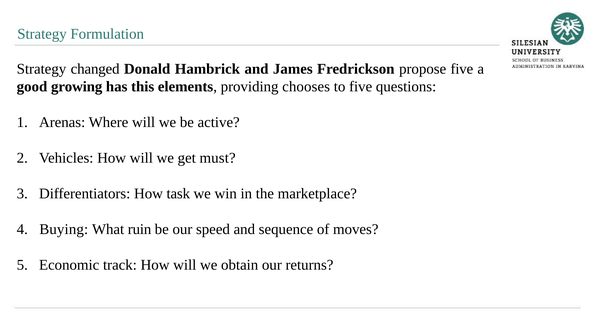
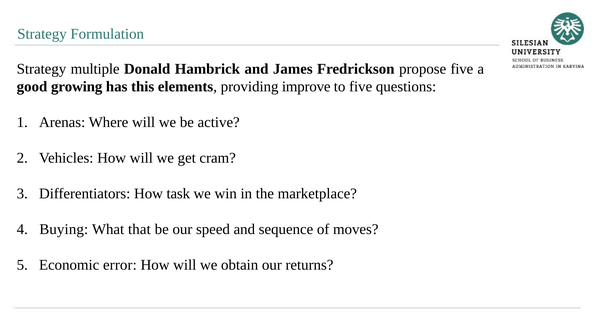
changed: changed -> multiple
chooses: chooses -> improve
must: must -> cram
ruin: ruin -> that
track: track -> error
